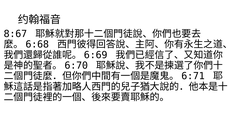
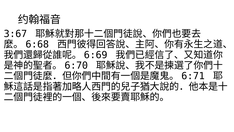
8:67: 8:67 -> 3:67
